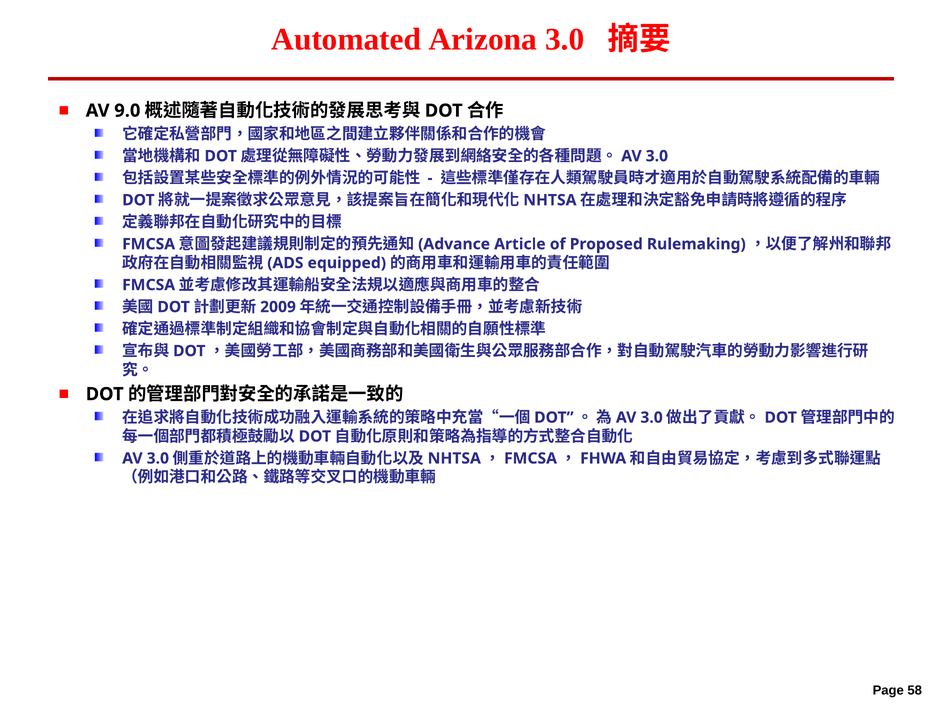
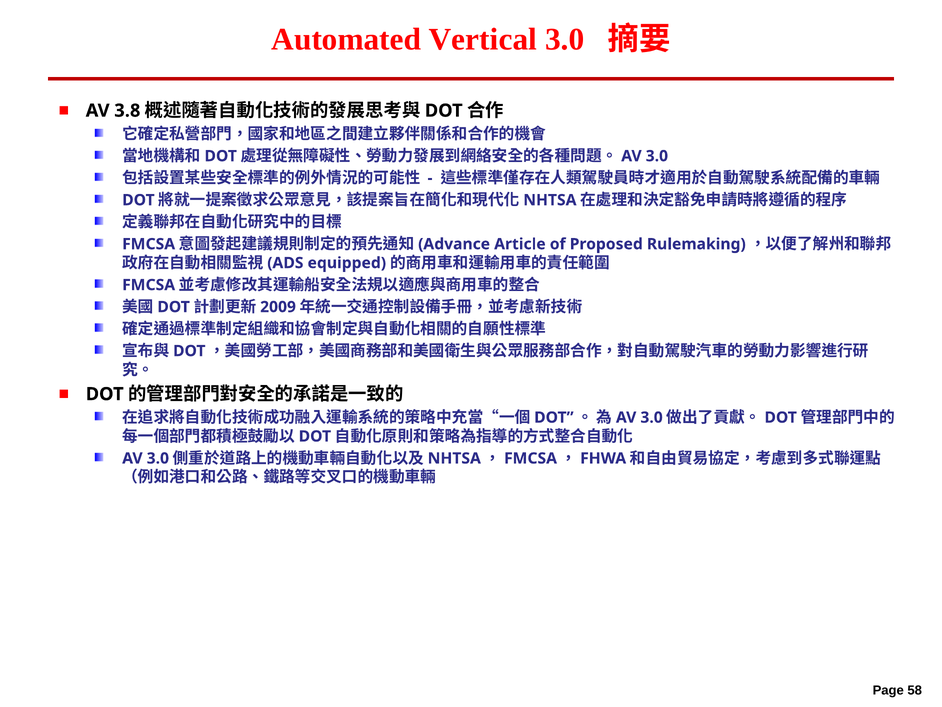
Arizona: Arizona -> Vertical
9.0: 9.0 -> 3.8
